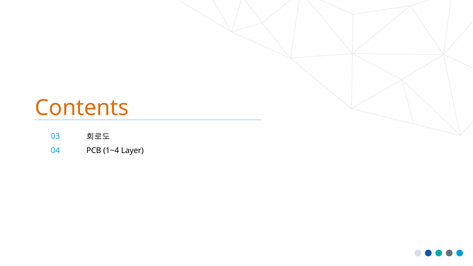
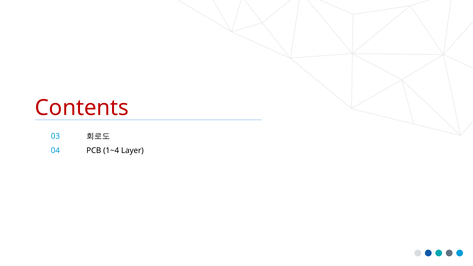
Contents colour: orange -> red
